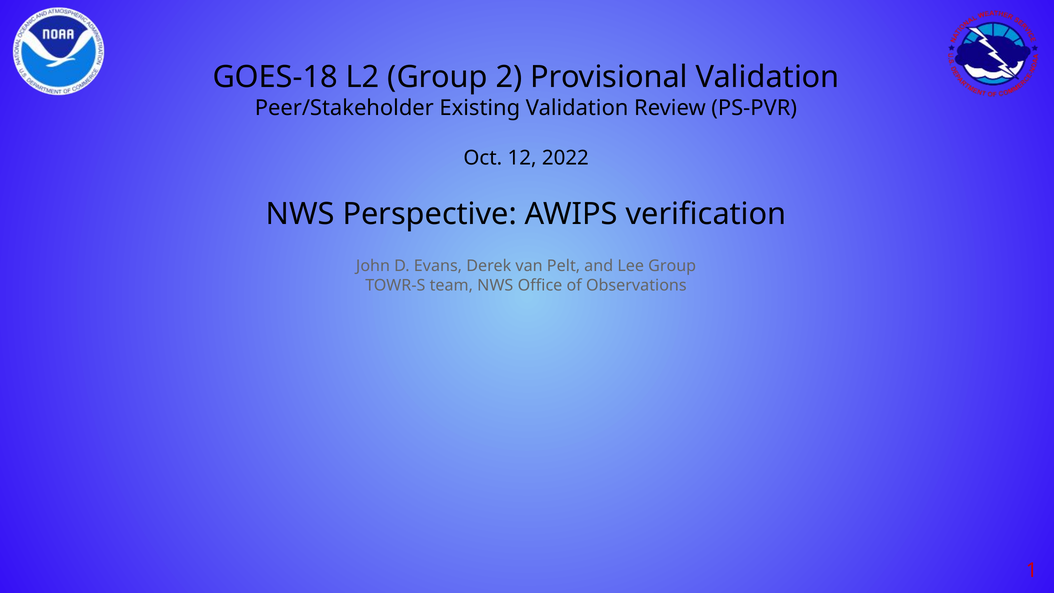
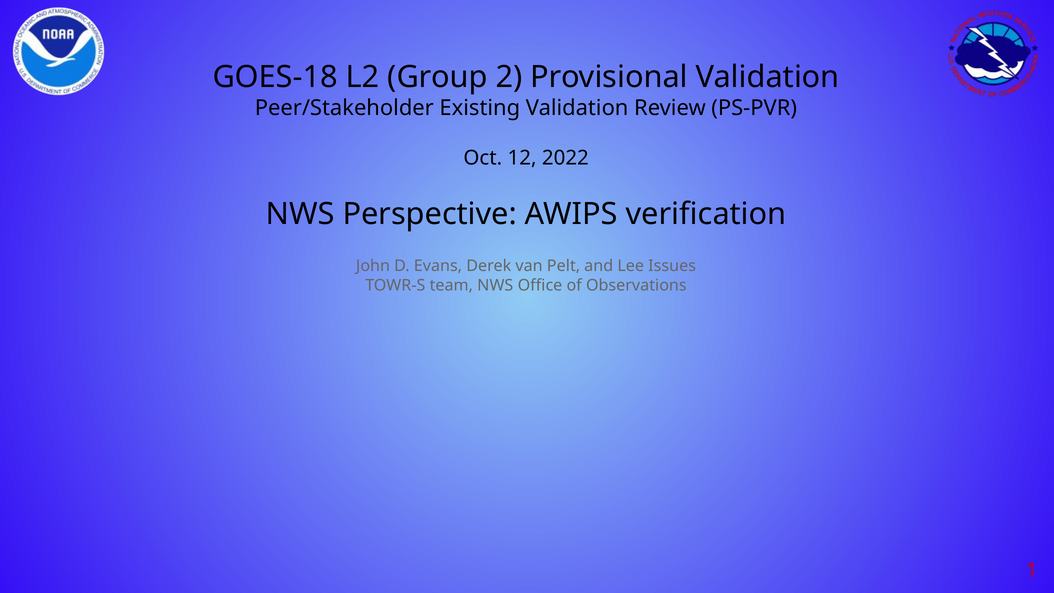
Lee Group: Group -> Issues
